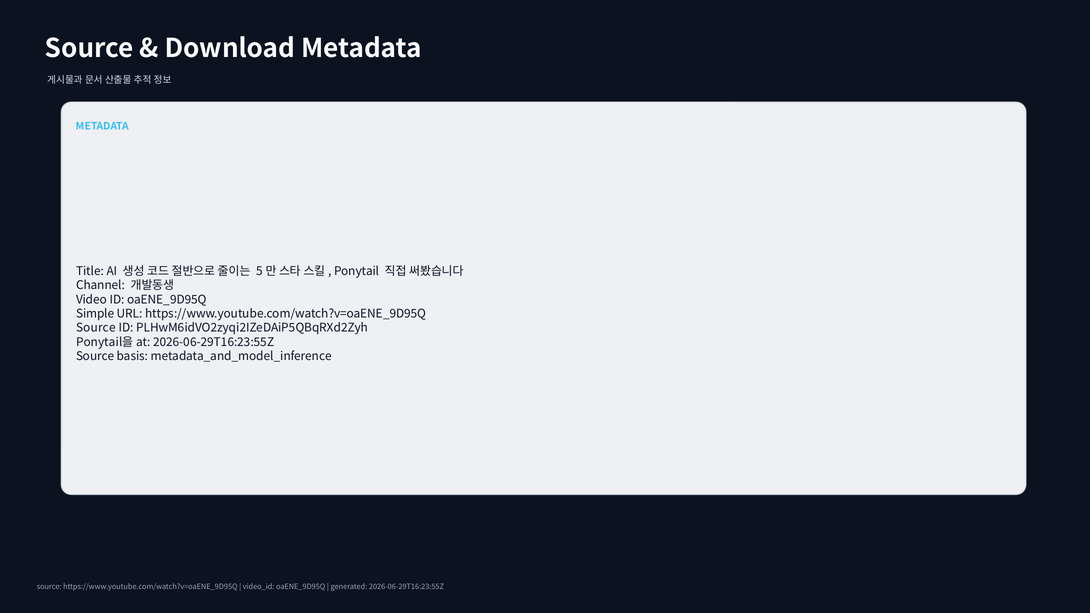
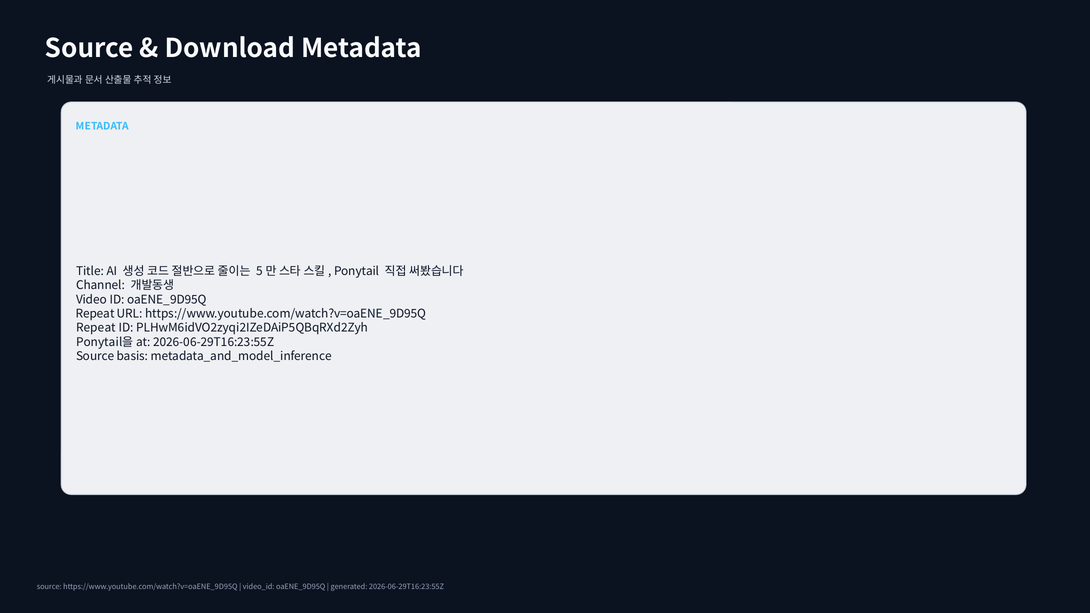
Simple at (95, 314): Simple -> Repeat
Source at (96, 328): Source -> Repeat
